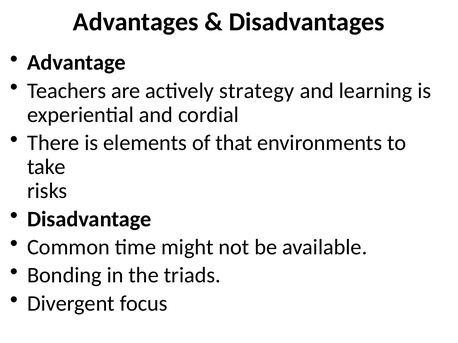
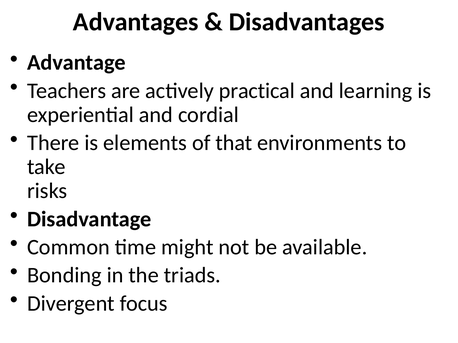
strategy: strategy -> practical
